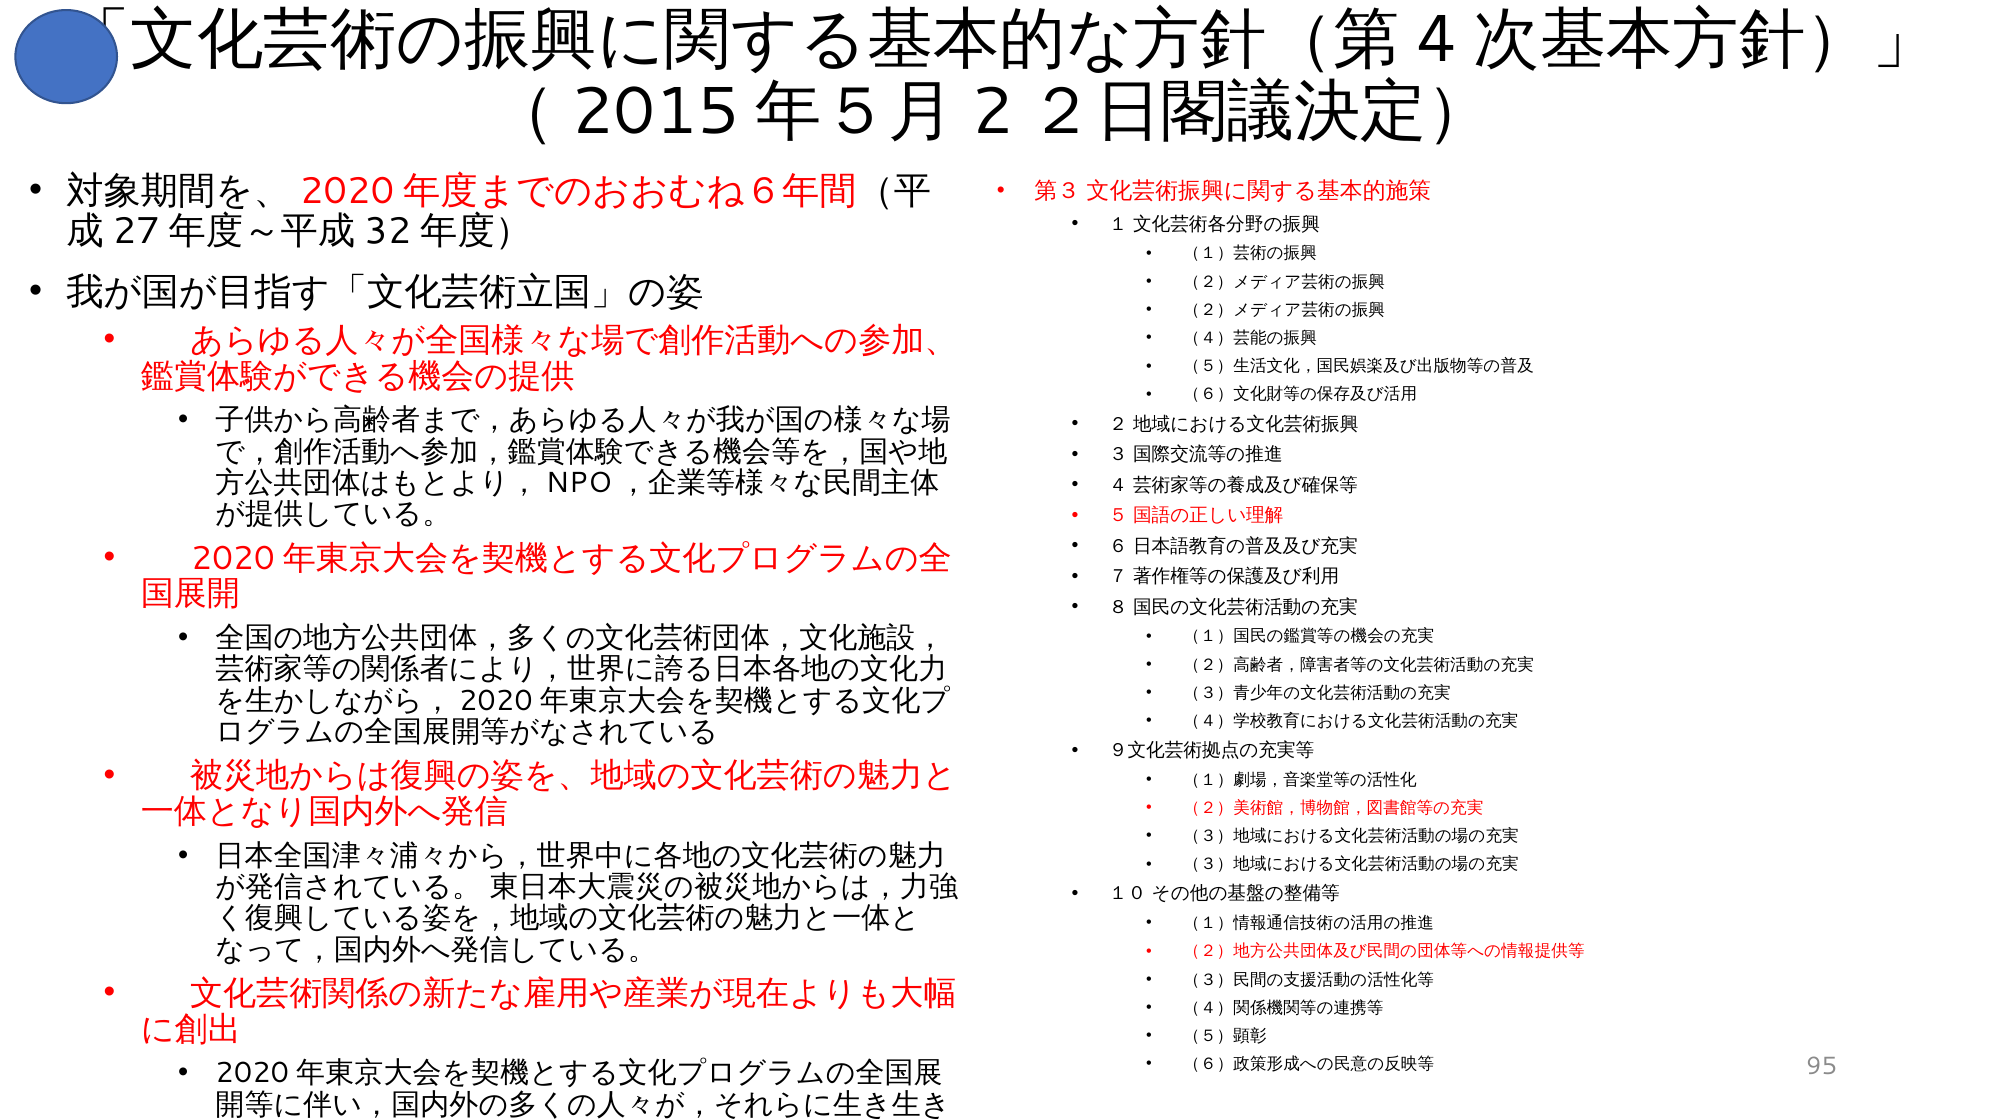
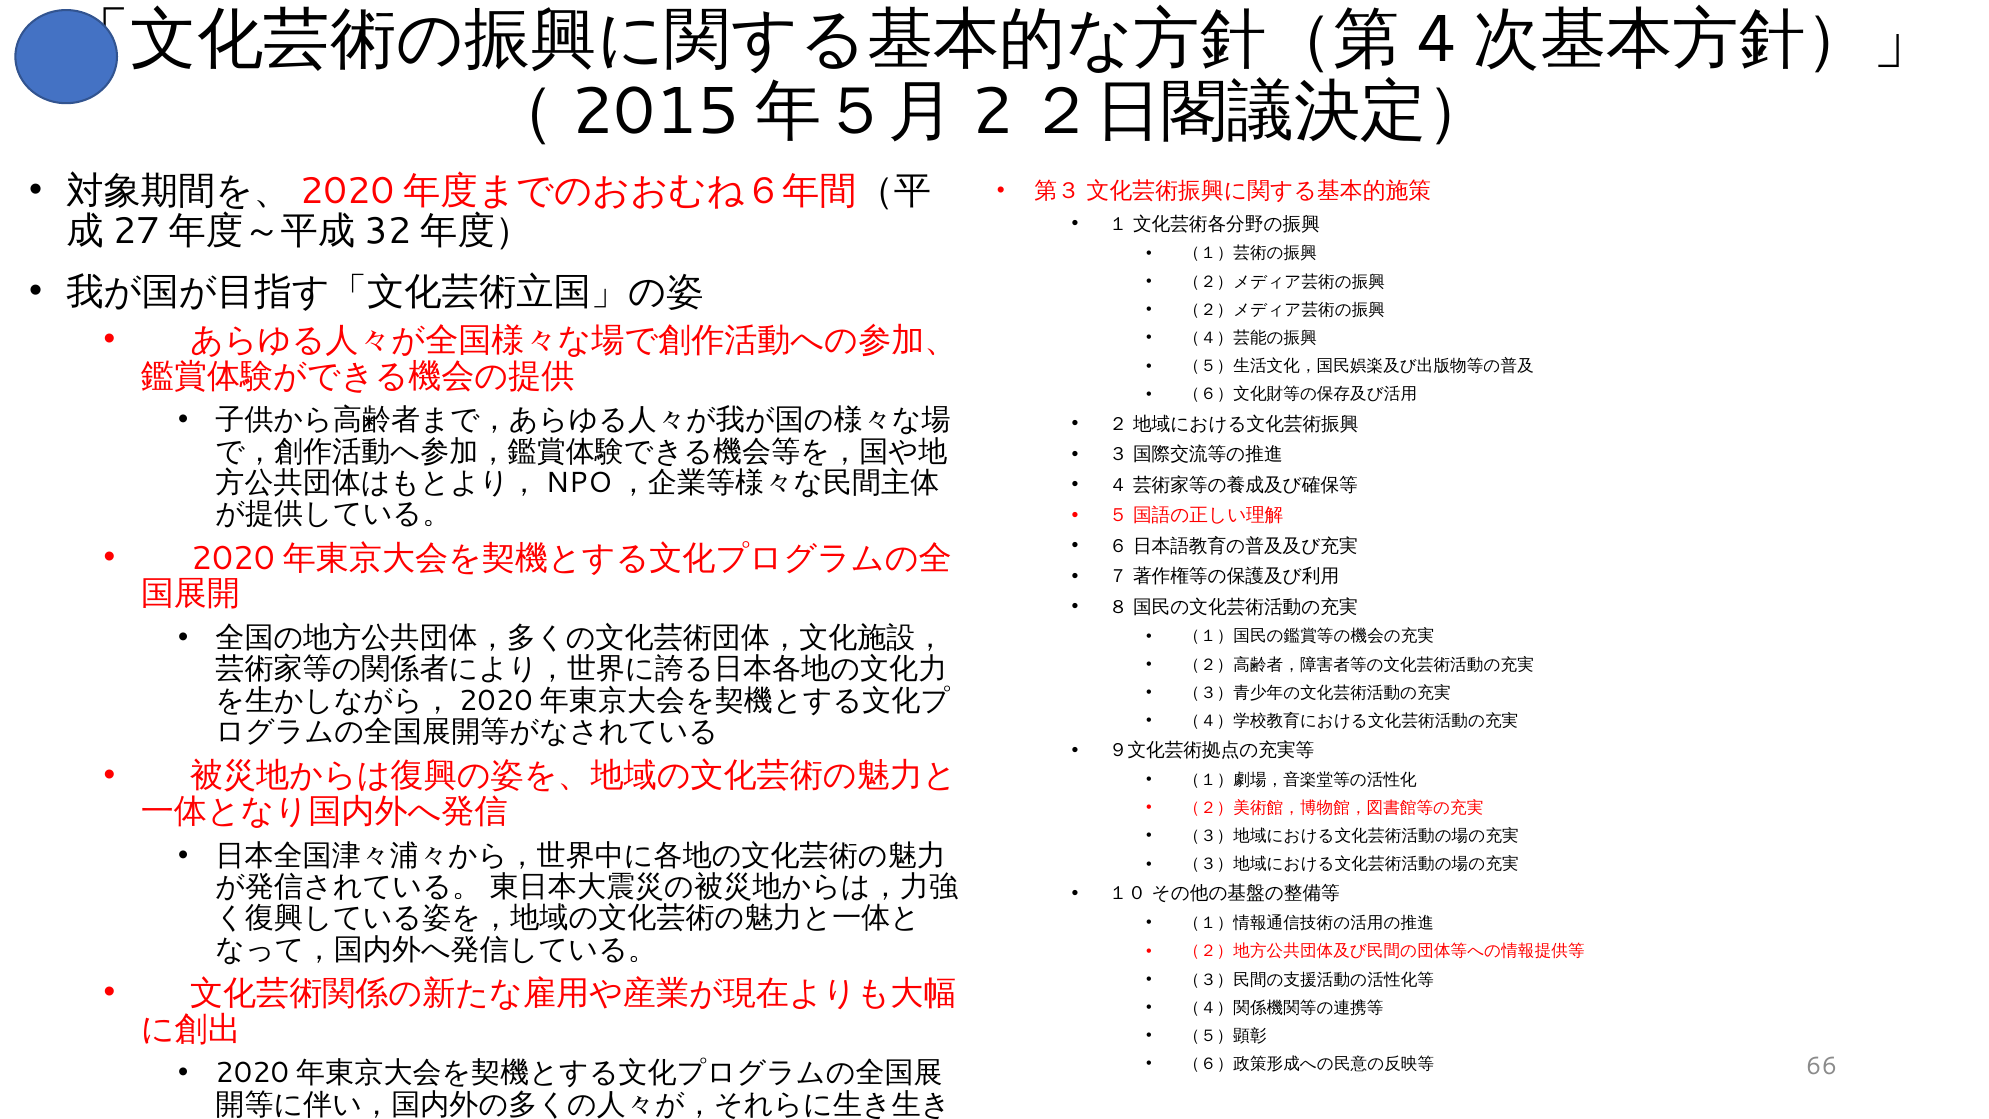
95: 95 -> 66
